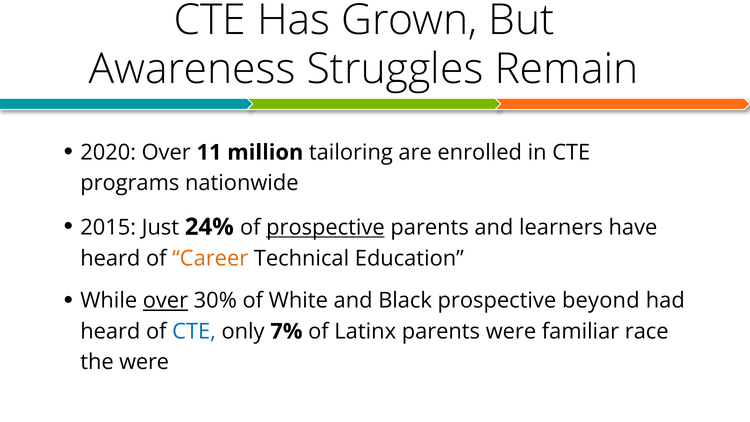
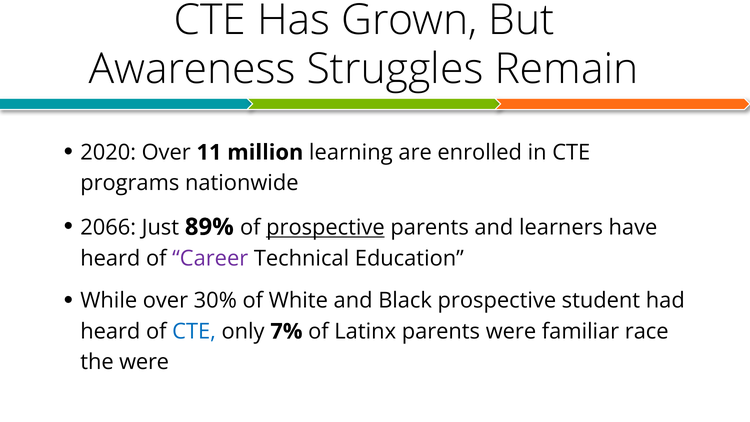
tailoring: tailoring -> learning
2015: 2015 -> 2066
24%: 24% -> 89%
Career colour: orange -> purple
over at (165, 301) underline: present -> none
beyond: beyond -> student
